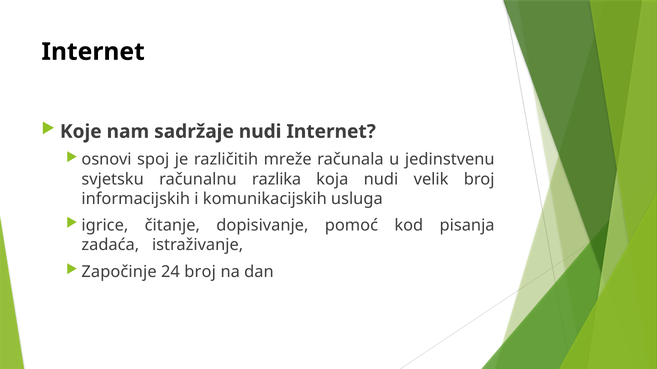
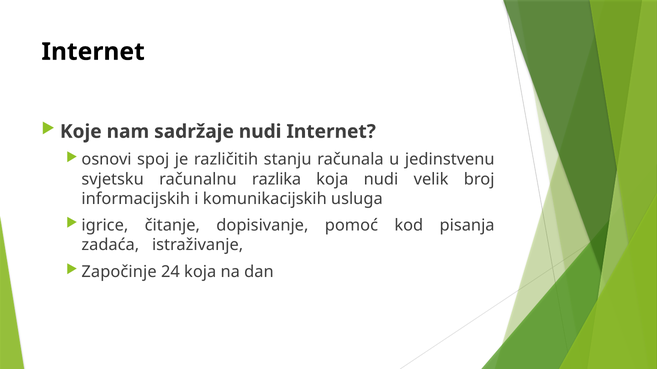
mreže: mreže -> stanju
24 broj: broj -> koja
